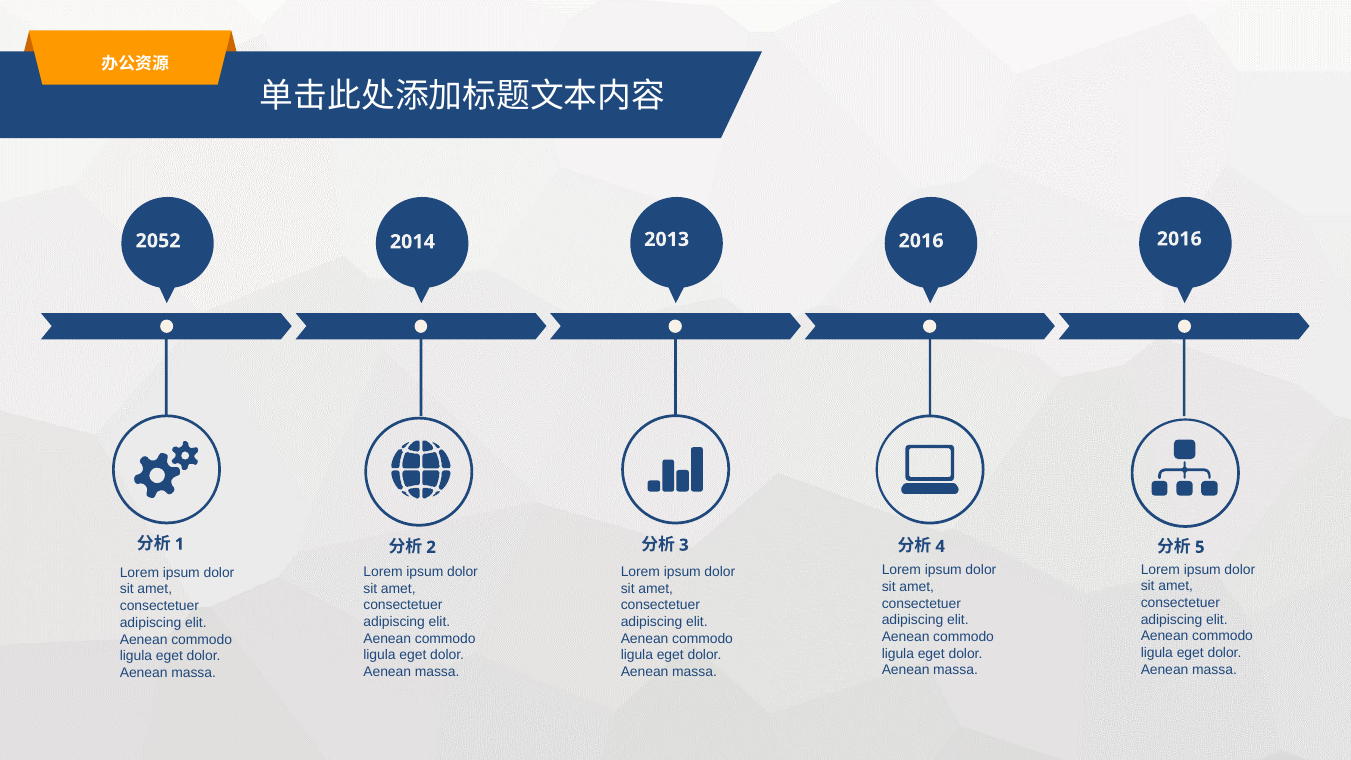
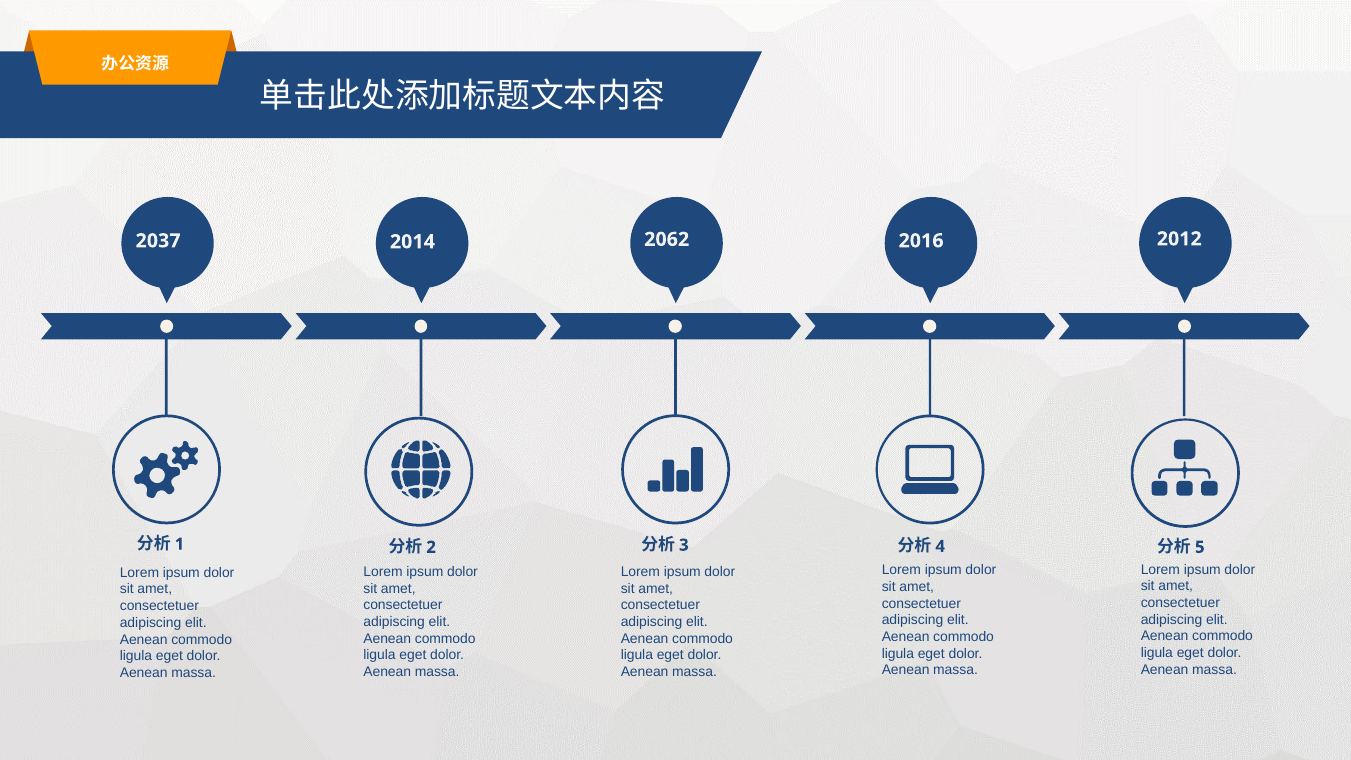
2052: 2052 -> 2037
2013: 2013 -> 2062
2016 2016: 2016 -> 2012
